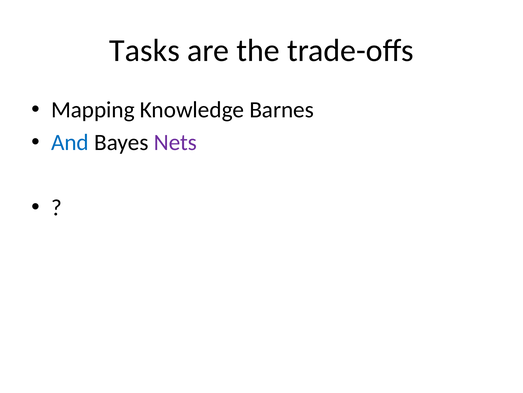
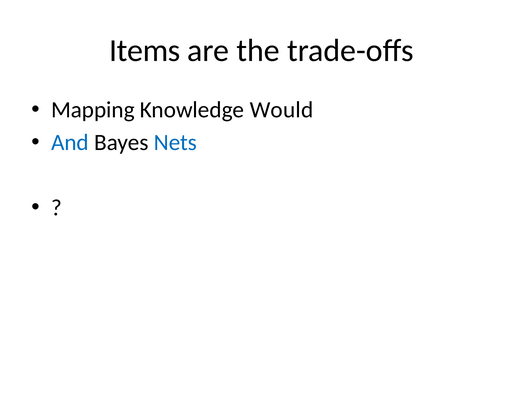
Tasks: Tasks -> Items
Barnes: Barnes -> Would
Nets colour: purple -> blue
